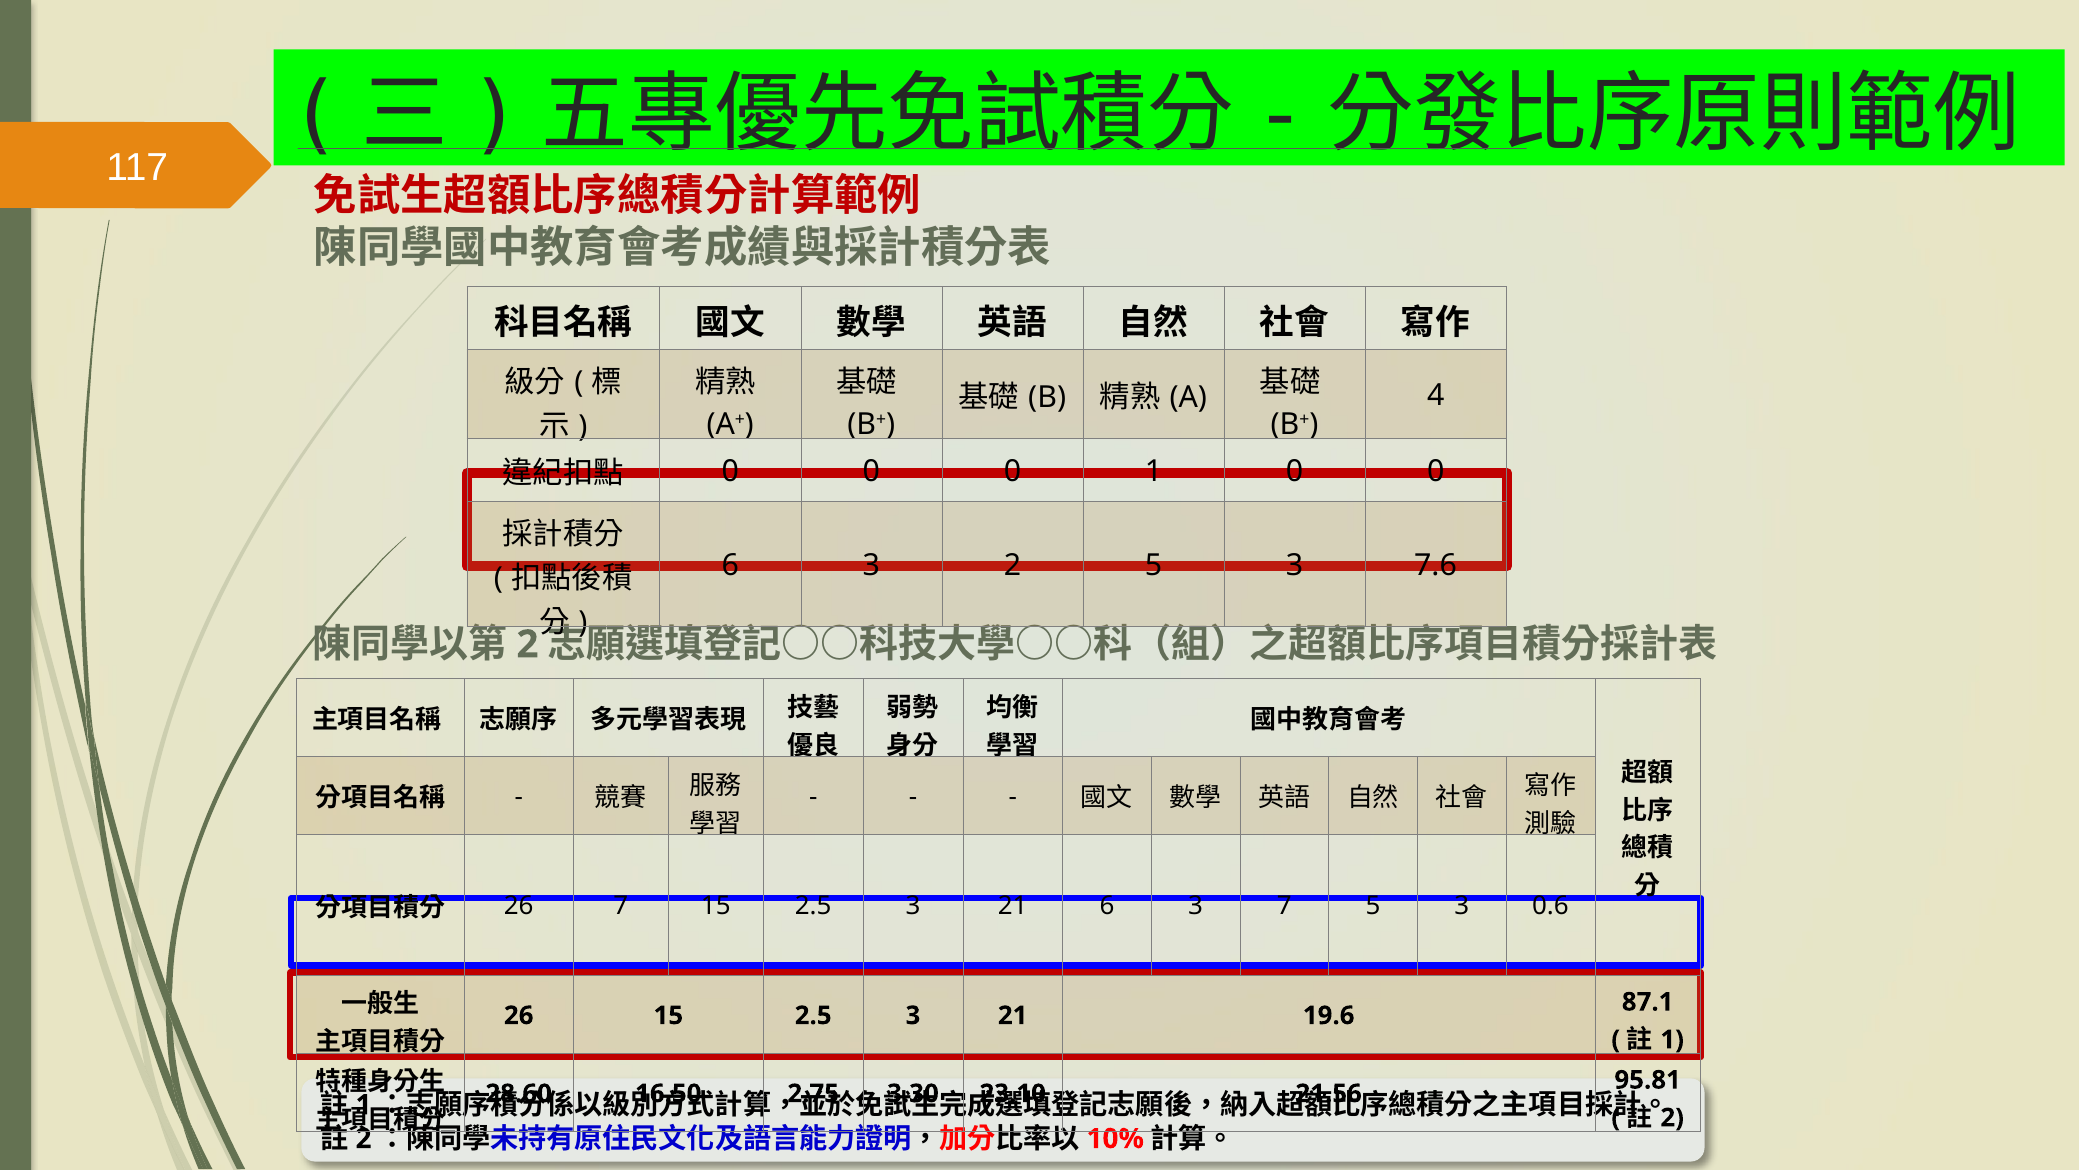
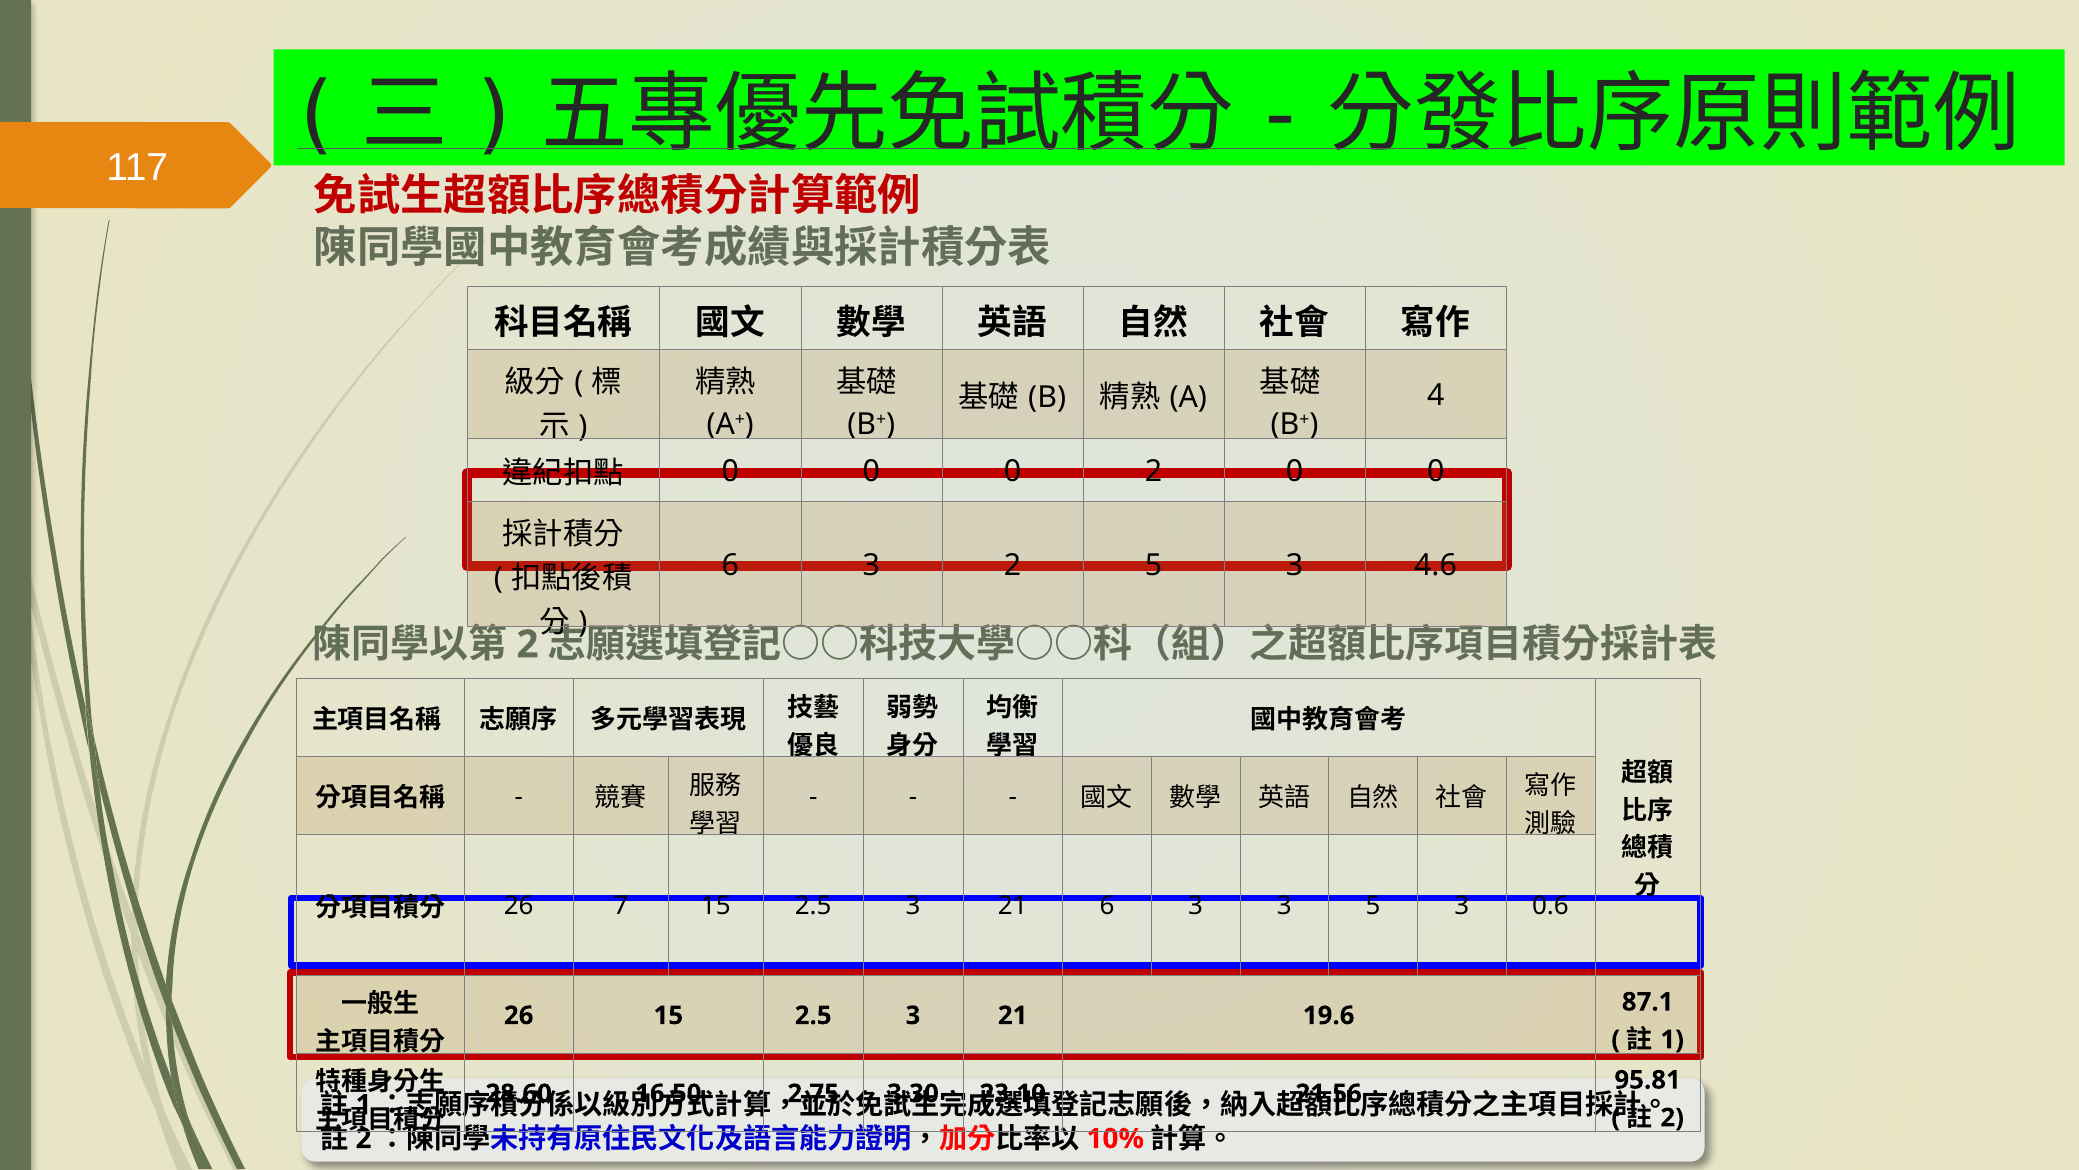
0 1: 1 -> 2
7.6: 7.6 -> 4.6
3 7: 7 -> 3
